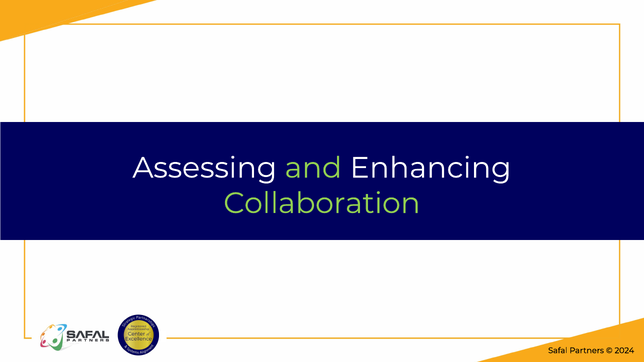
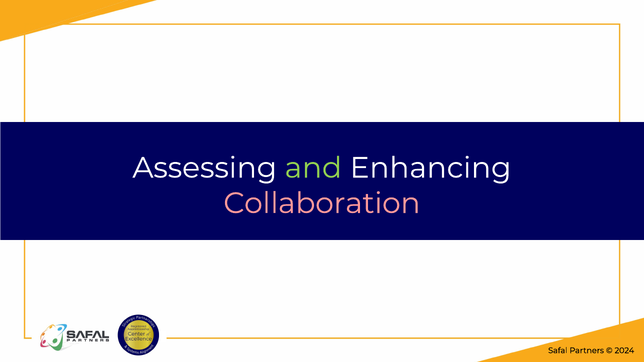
Collaboration colour: light green -> pink
